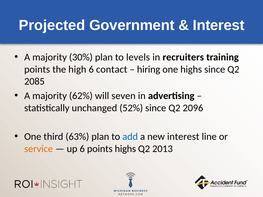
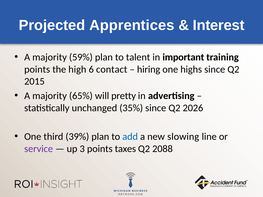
Government: Government -> Apprentices
30%: 30% -> 59%
levels: levels -> talent
recruiters: recruiters -> important
2085: 2085 -> 2015
62%: 62% -> 65%
seven: seven -> pretty
52%: 52% -> 35%
2096: 2096 -> 2026
63%: 63% -> 39%
new interest: interest -> slowing
service colour: orange -> purple
up 6: 6 -> 3
points highs: highs -> taxes
2013: 2013 -> 2088
